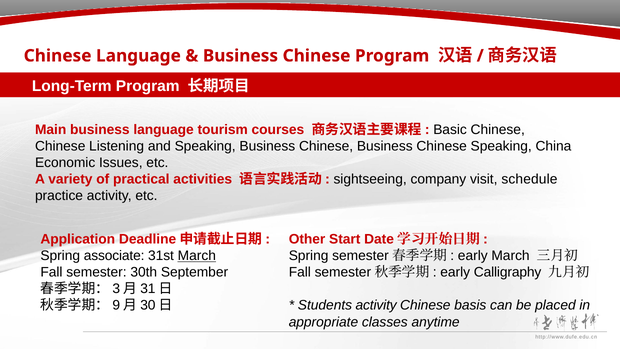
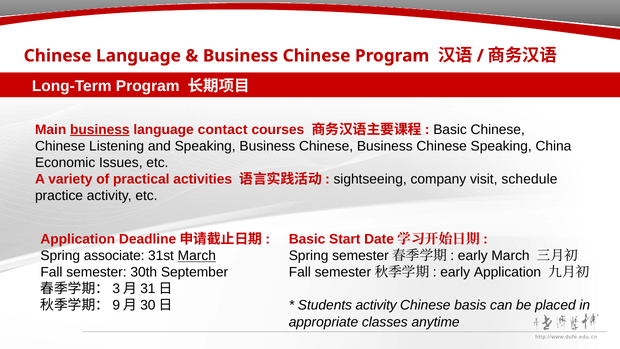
business at (100, 130) underline: none -> present
tourism: tourism -> contact
Other at (307, 239): Other -> Basic
early Calligraphy: Calligraphy -> Application
